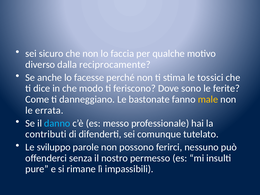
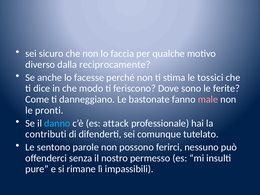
male colour: yellow -> pink
errata: errata -> pronti
messo: messo -> attack
sviluppo: sviluppo -> sentono
